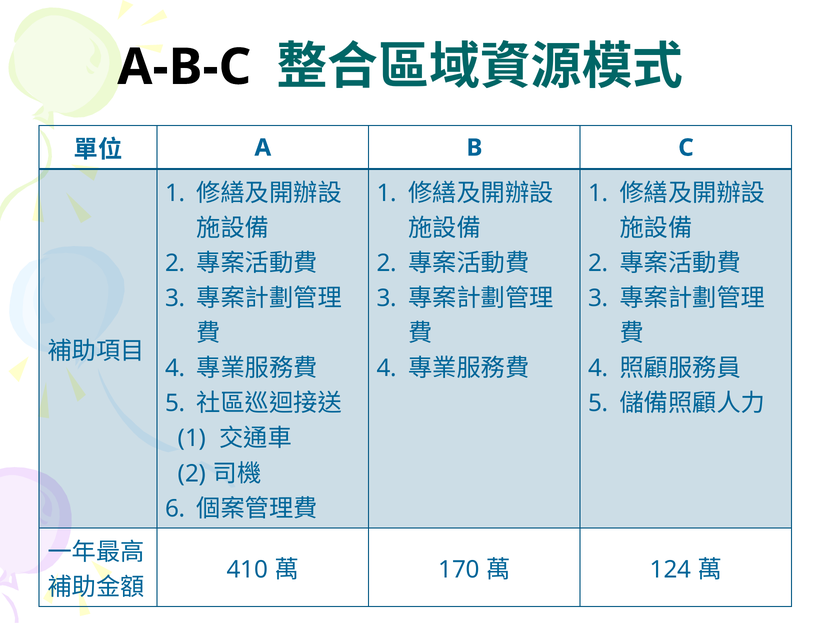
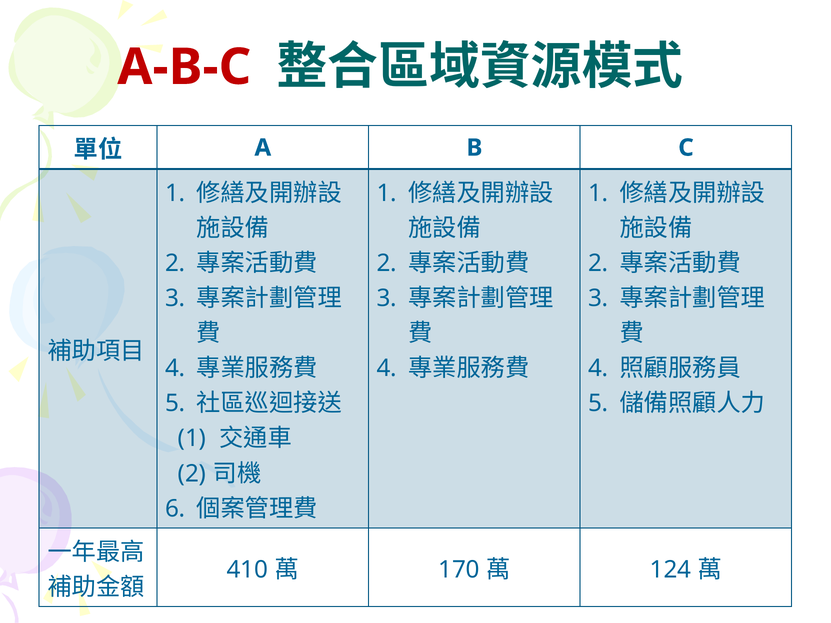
A-B-C colour: black -> red
